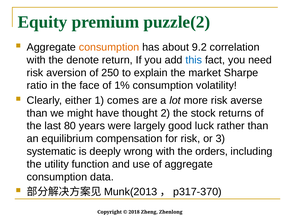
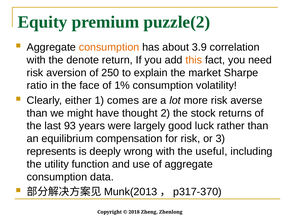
9.2: 9.2 -> 3.9
this colour: blue -> orange
80: 80 -> 93
systematic: systematic -> represents
orders: orders -> useful
